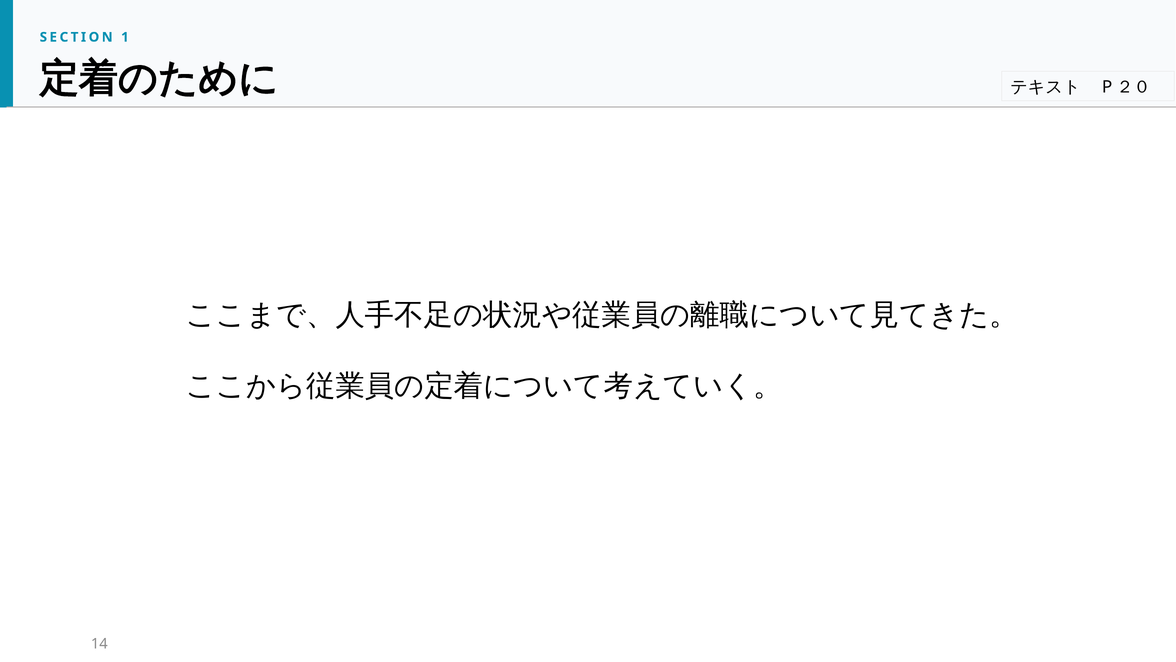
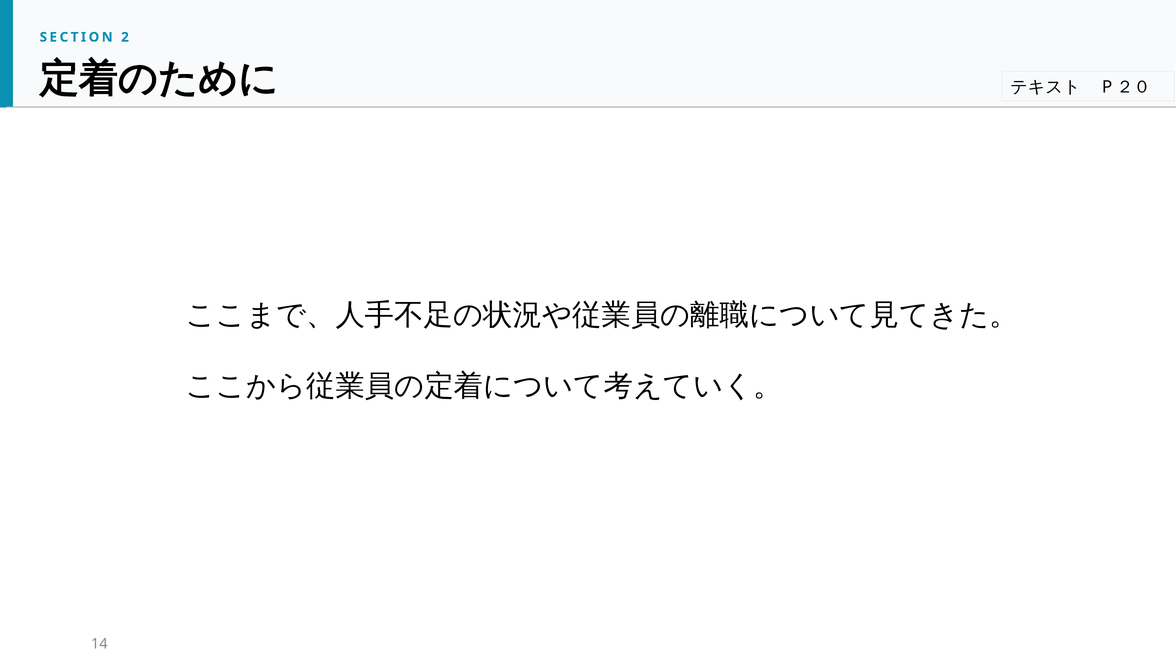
1: 1 -> 2
